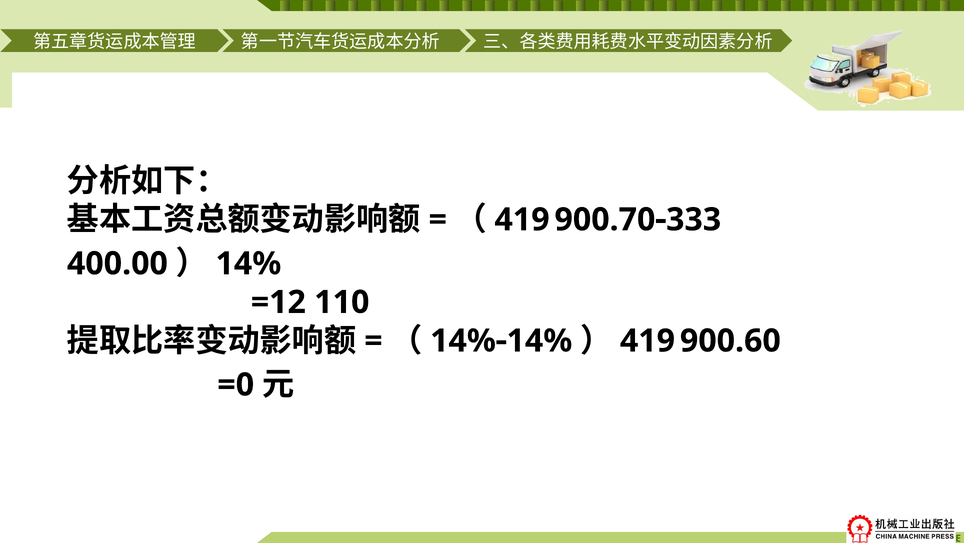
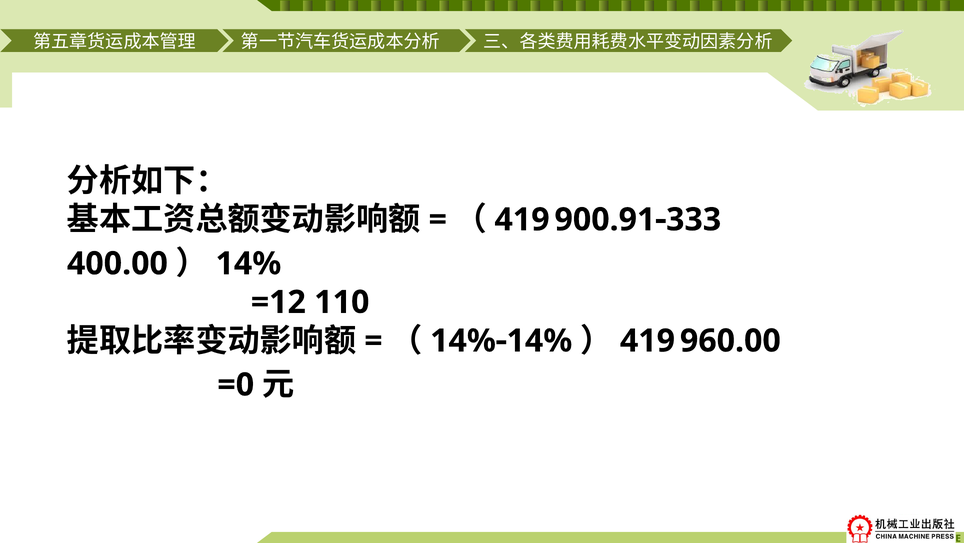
900.70: 900.70 -> 900.91
900.60: 900.60 -> 960.00
